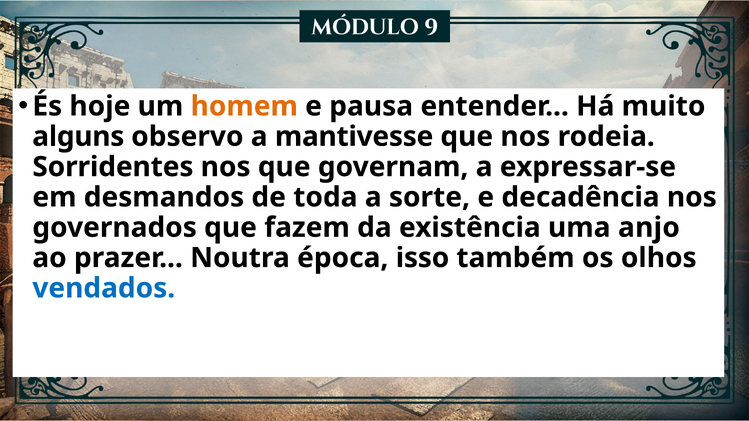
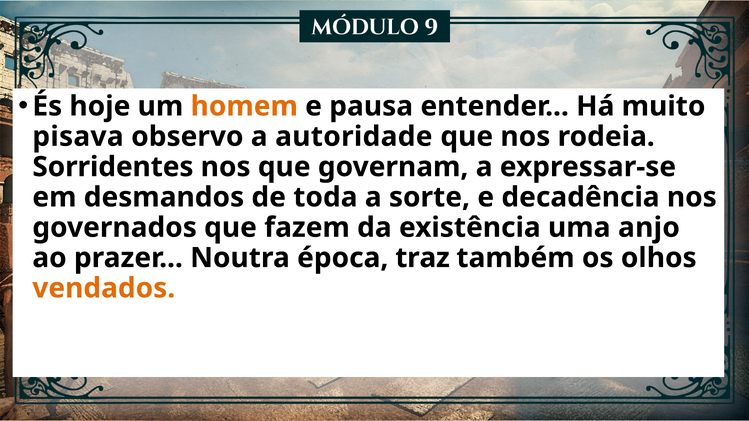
alguns: alguns -> pisava
mantivesse: mantivesse -> autoridade
isso: isso -> traz
vendados colour: blue -> orange
